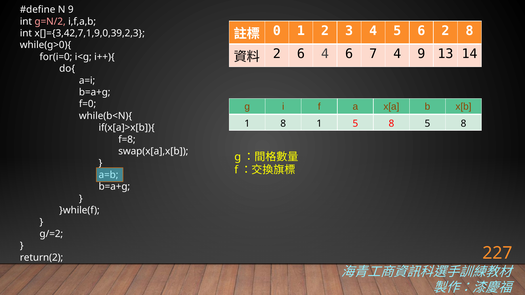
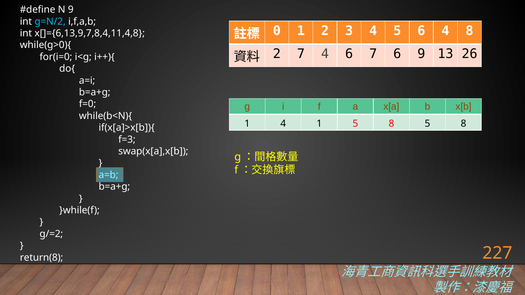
g=N/2 colour: pink -> light blue
6 2: 2 -> 4
x[]={3,42,7,1,9,0,39,2,3: x[]={3,42,7,1,9,0,39,2,3 -> x[]={6,13,9,7,8,4,11,4,8
2 6: 6 -> 7
7 4: 4 -> 6
14: 14 -> 26
1 8: 8 -> 4
f=8: f=8 -> f=3
return(2: return(2 -> return(8
